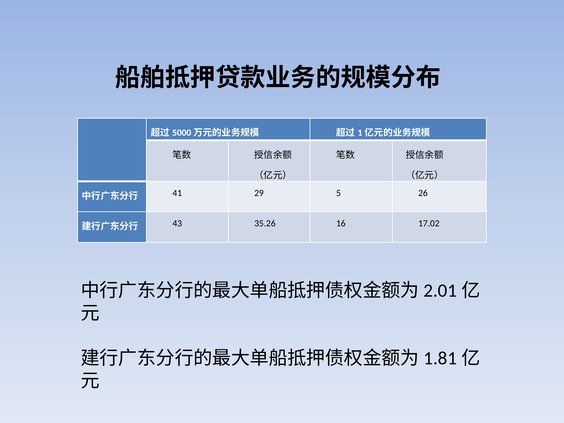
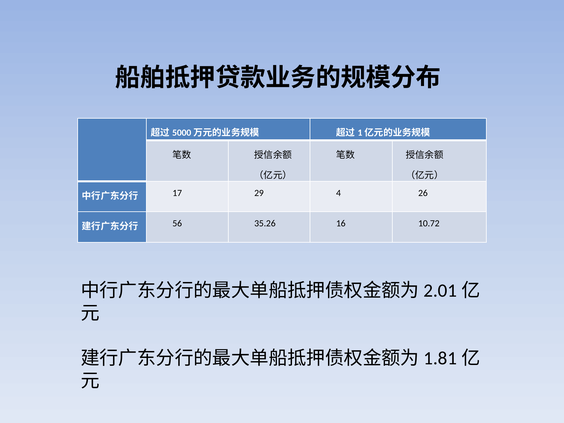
41: 41 -> 17
5: 5 -> 4
43: 43 -> 56
17.02: 17.02 -> 10.72
